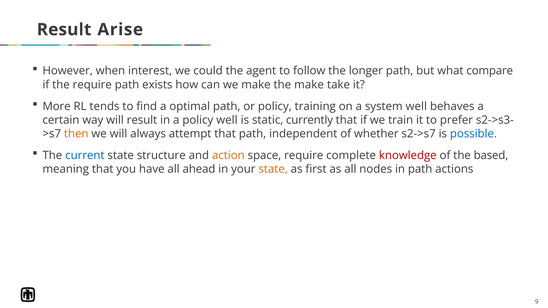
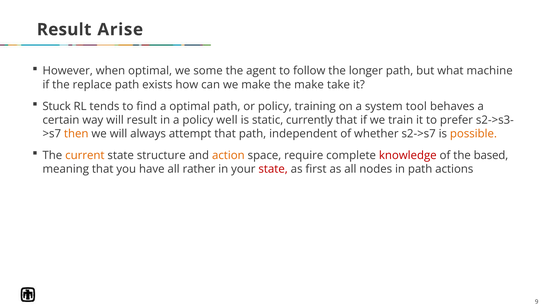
when interest: interest -> optimal
could: could -> some
compare: compare -> machine
the require: require -> replace
More: More -> Stuck
system well: well -> tool
possible colour: blue -> orange
current colour: blue -> orange
ahead: ahead -> rather
state at (273, 169) colour: orange -> red
